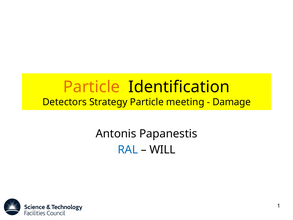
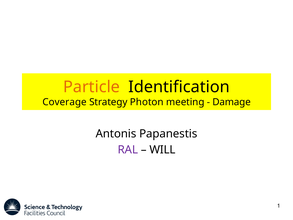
Detectors: Detectors -> Coverage
Strategy Particle: Particle -> Photon
RAL colour: blue -> purple
